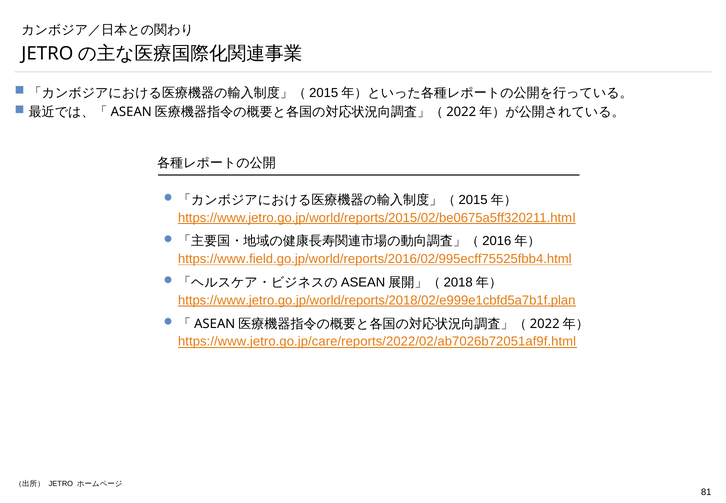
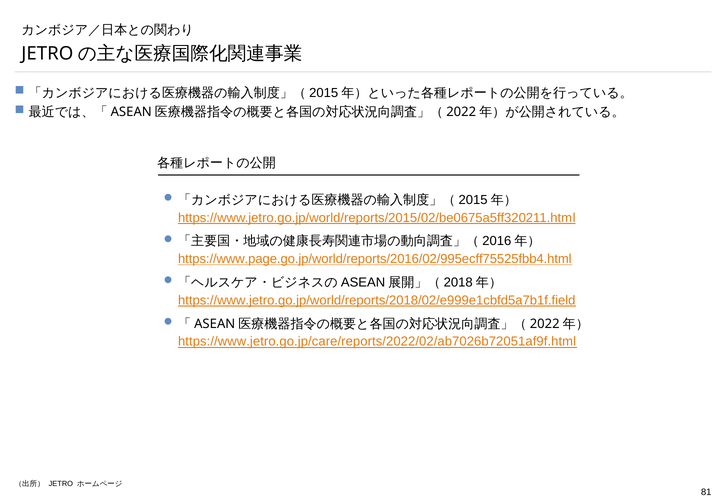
https://www.field.go.jp/world/reports/2016/02/995ecff75525fbb4.html: https://www.field.go.jp/world/reports/2016/02/995ecff75525fbb4.html -> https://www.page.go.jp/world/reports/2016/02/995ecff75525fbb4.html
https://www.jetro.go.jp/world/reports/2018/02/e999e1cbfd5a7b1f.plan: https://www.jetro.go.jp/world/reports/2018/02/e999e1cbfd5a7b1f.plan -> https://www.jetro.go.jp/world/reports/2018/02/e999e1cbfd5a7b1f.field
